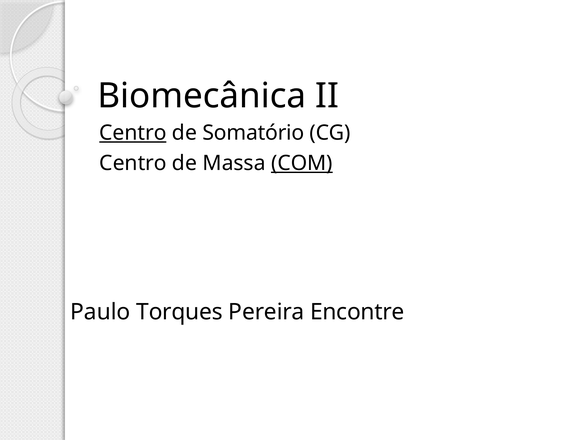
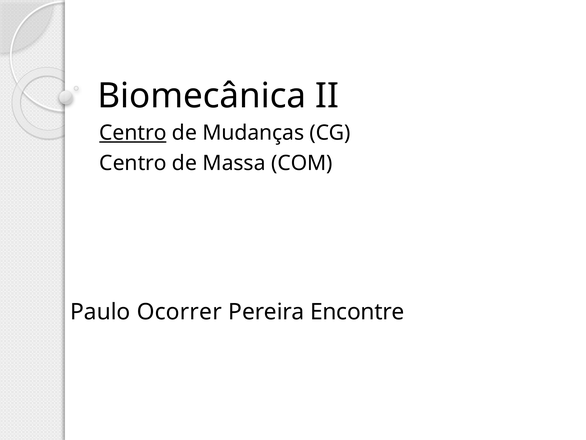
Somatório: Somatório -> Mudanças
COM underline: present -> none
Torques: Torques -> Ocorrer
